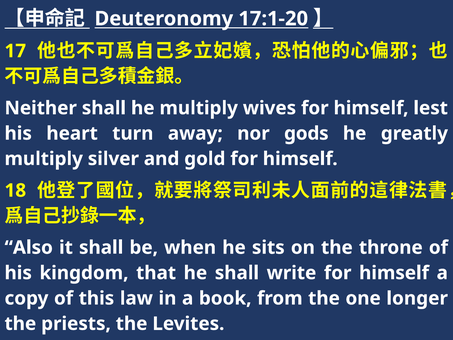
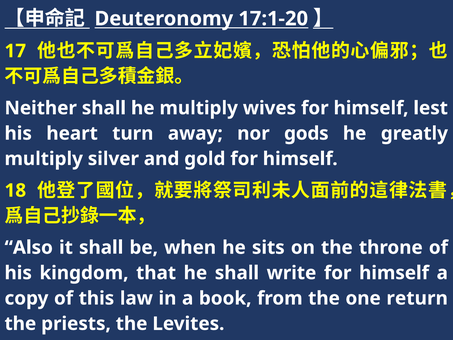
longer: longer -> return
